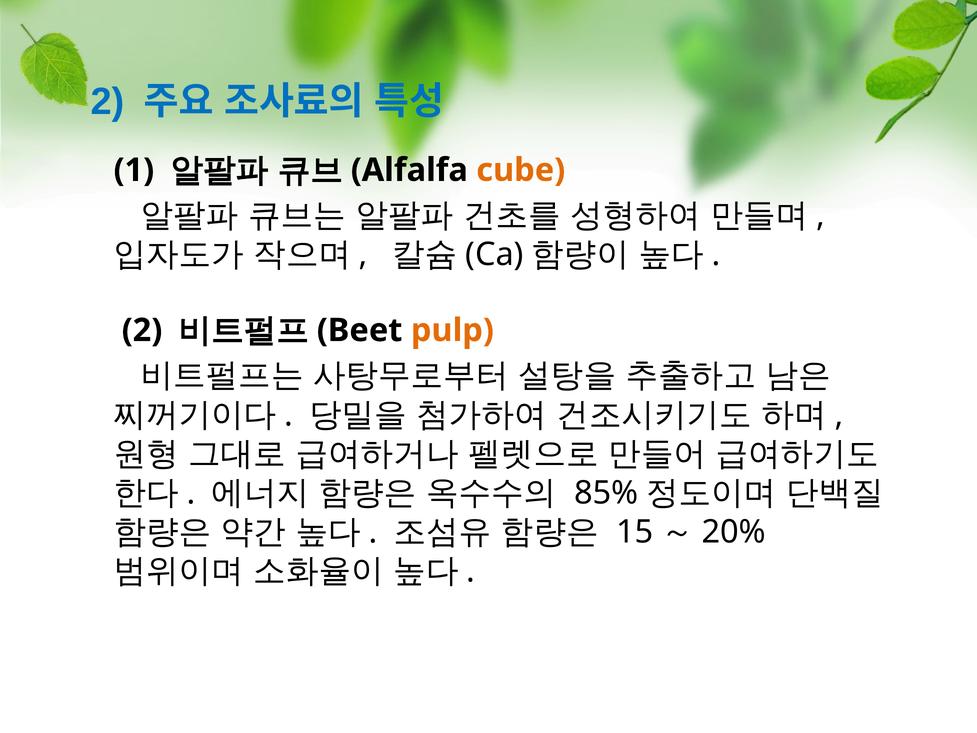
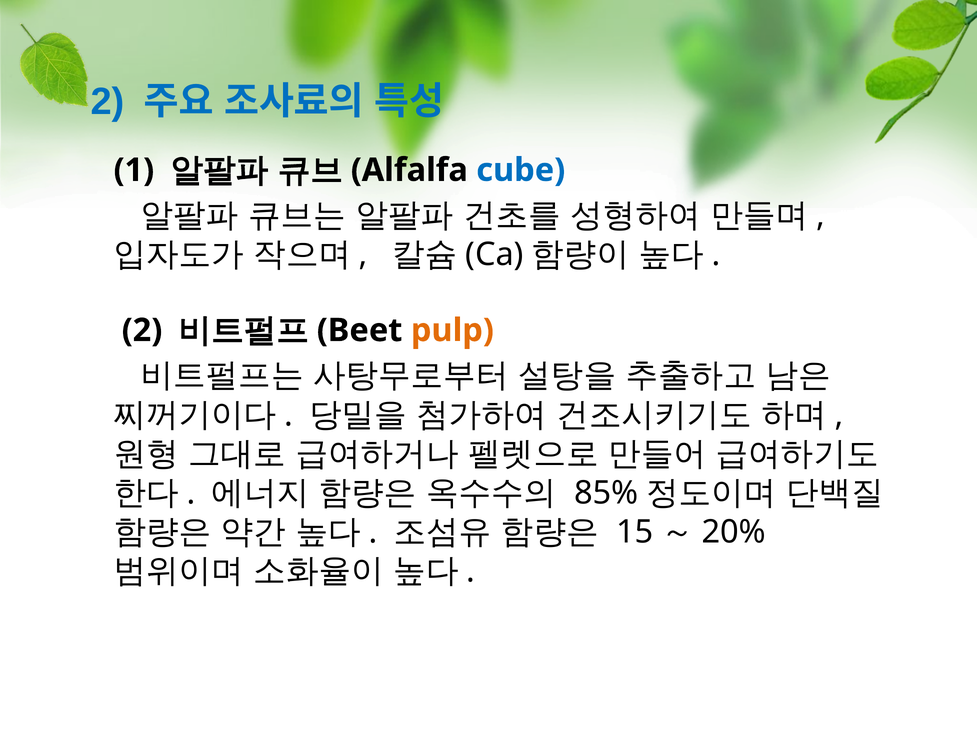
cube colour: orange -> blue
